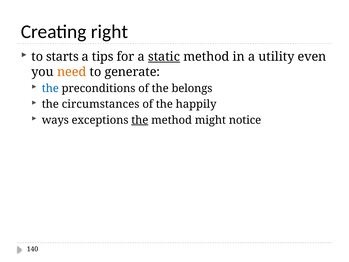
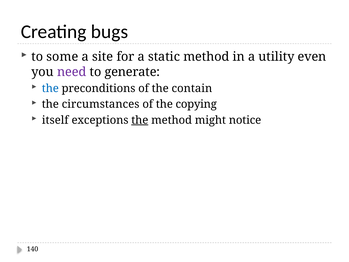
right: right -> bugs
starts: starts -> some
tips: tips -> site
static underline: present -> none
need colour: orange -> purple
belongs: belongs -> contain
happily: happily -> copying
ways: ways -> itself
